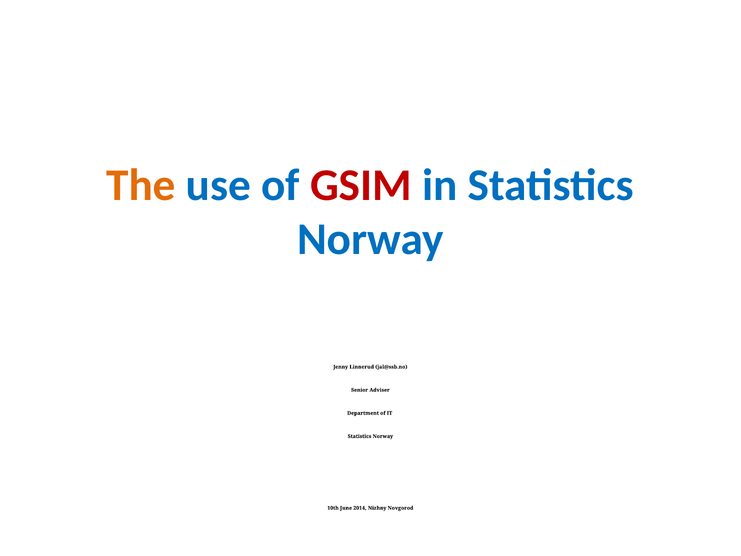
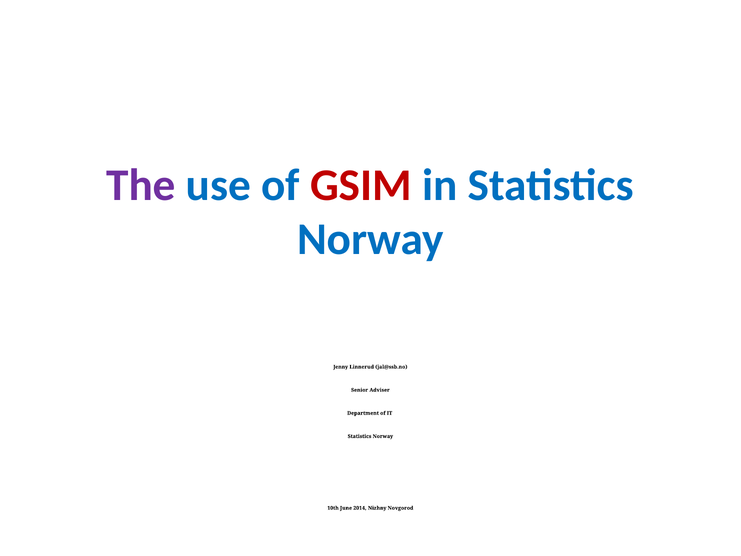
The colour: orange -> purple
